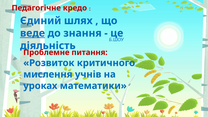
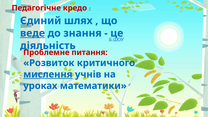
мислення underline: none -> present
